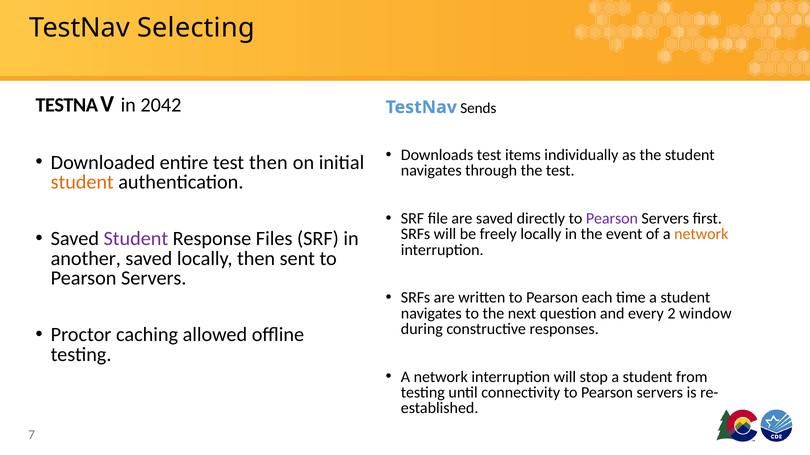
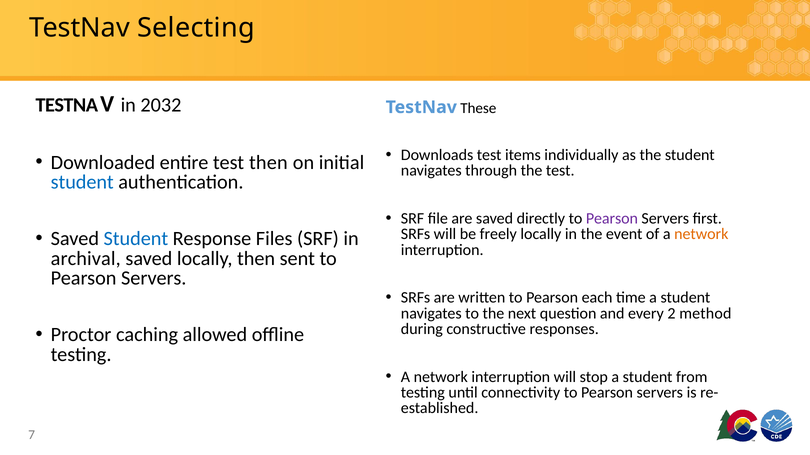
2042: 2042 -> 2032
Sends: Sends -> These
student at (82, 182) colour: orange -> blue
Student at (136, 239) colour: purple -> blue
another: another -> archival
window: window -> method
